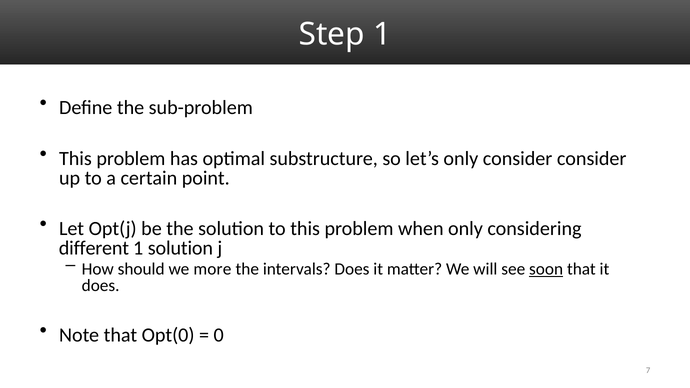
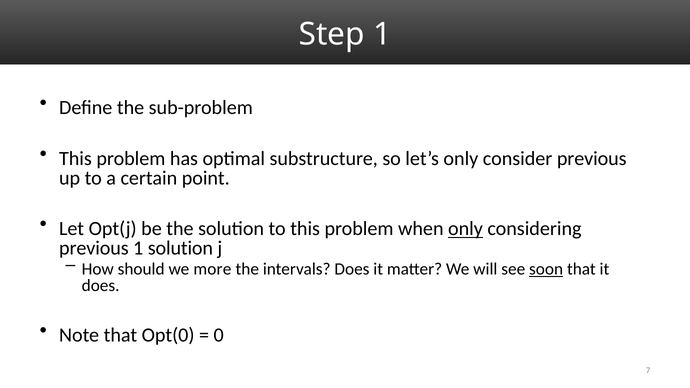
consider consider: consider -> previous
only at (465, 229) underline: none -> present
different at (94, 248): different -> previous
